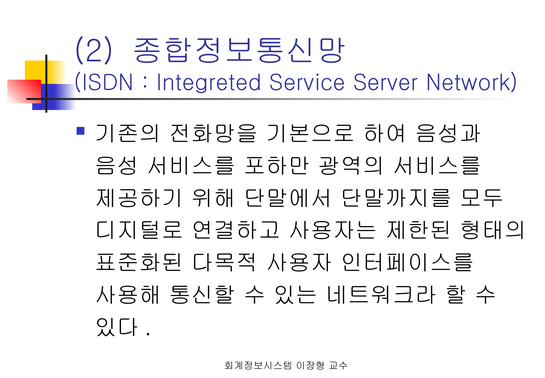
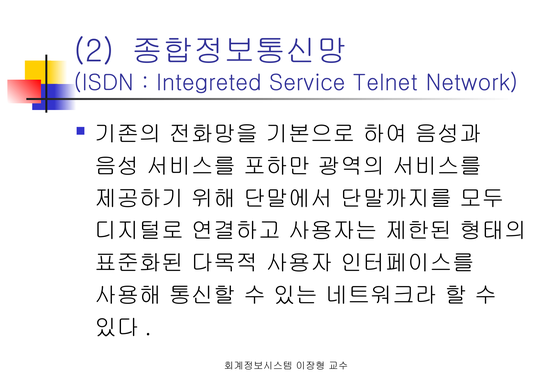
Server: Server -> Telnet
